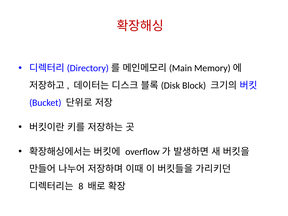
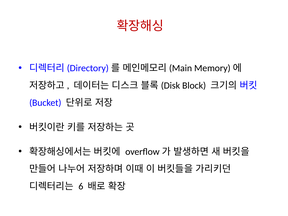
8: 8 -> 6
